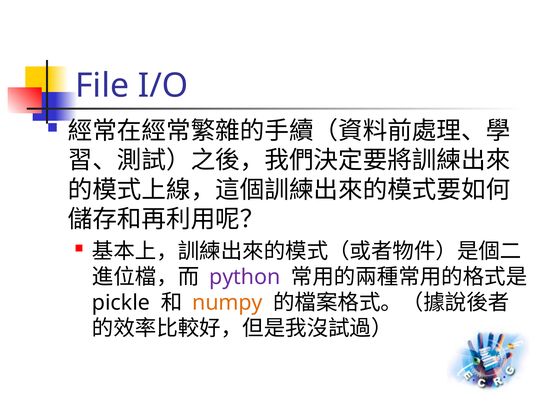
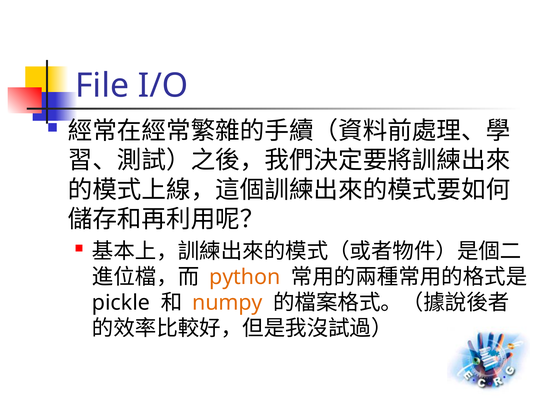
python colour: purple -> orange
